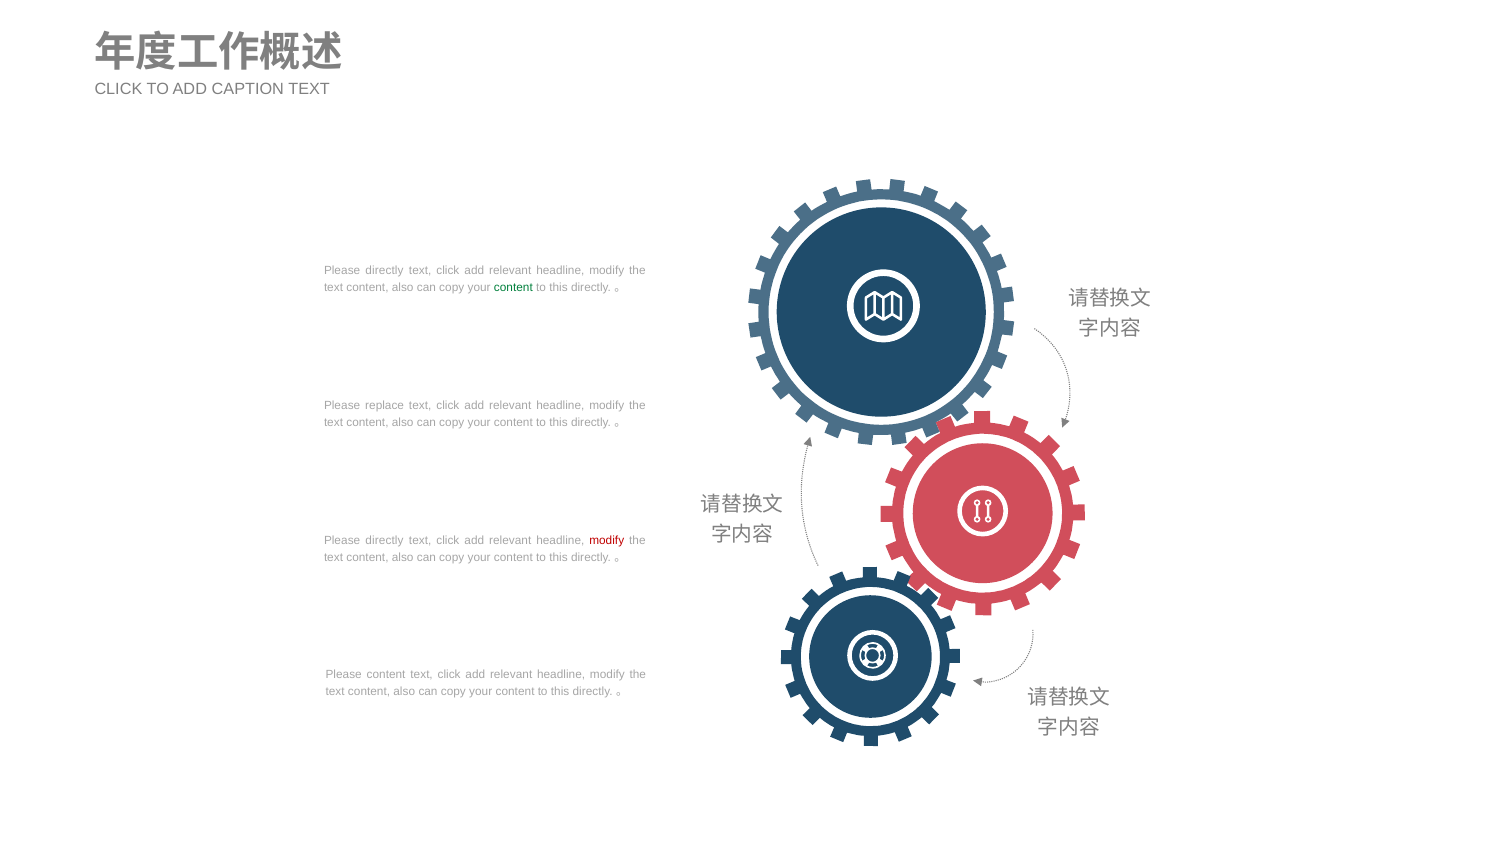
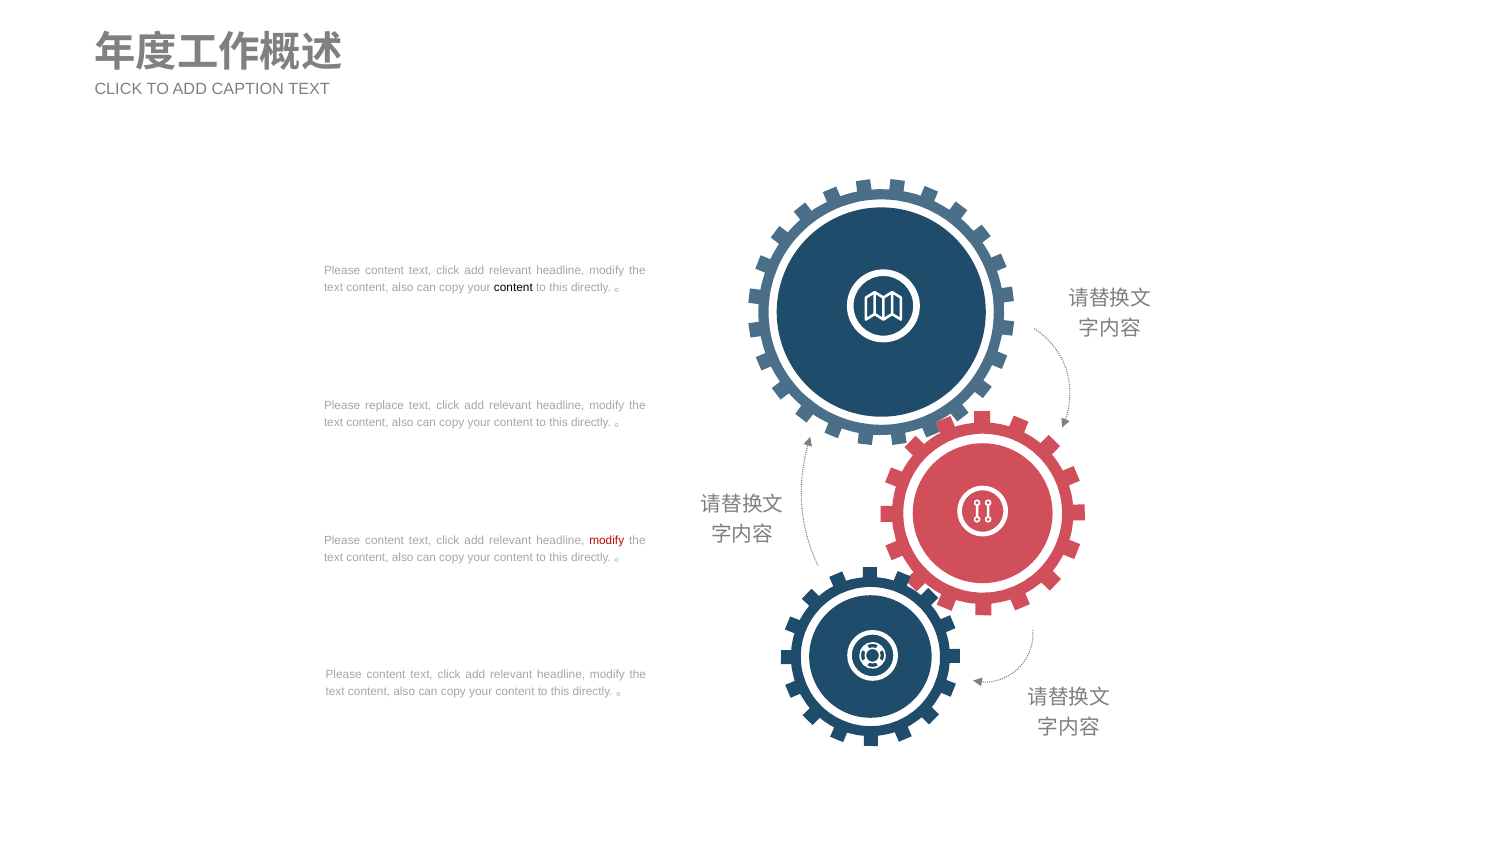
directly at (385, 270): directly -> content
content at (513, 287) colour: green -> black
directly at (385, 540): directly -> content
